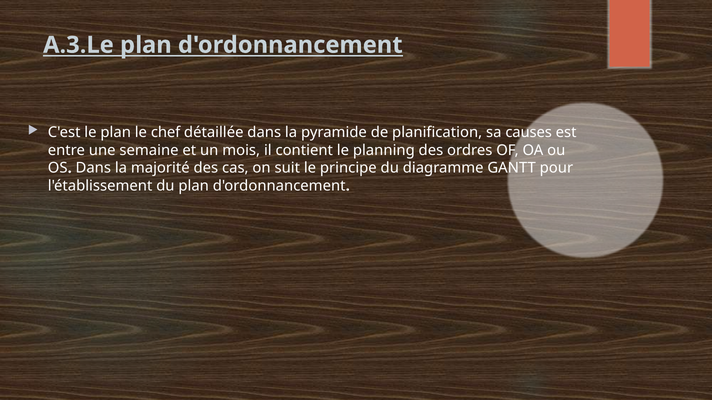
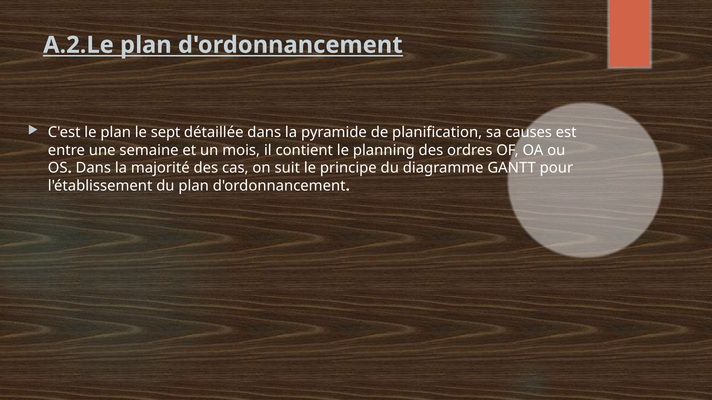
A.3.Le: A.3.Le -> A.2.Le
chef: chef -> sept
